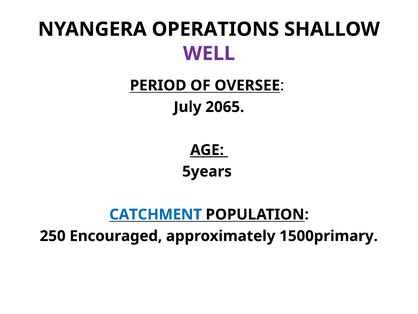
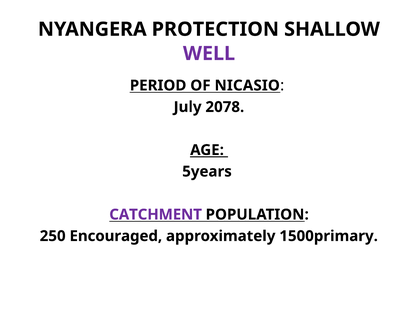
OPERATIONS: OPERATIONS -> PROTECTION
OVERSEE: OVERSEE -> NICASIO
2065: 2065 -> 2078
CATCHMENT colour: blue -> purple
